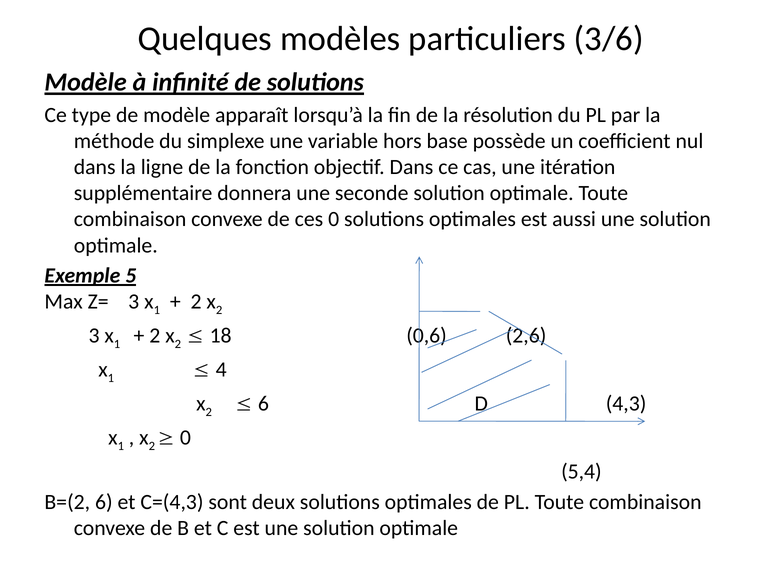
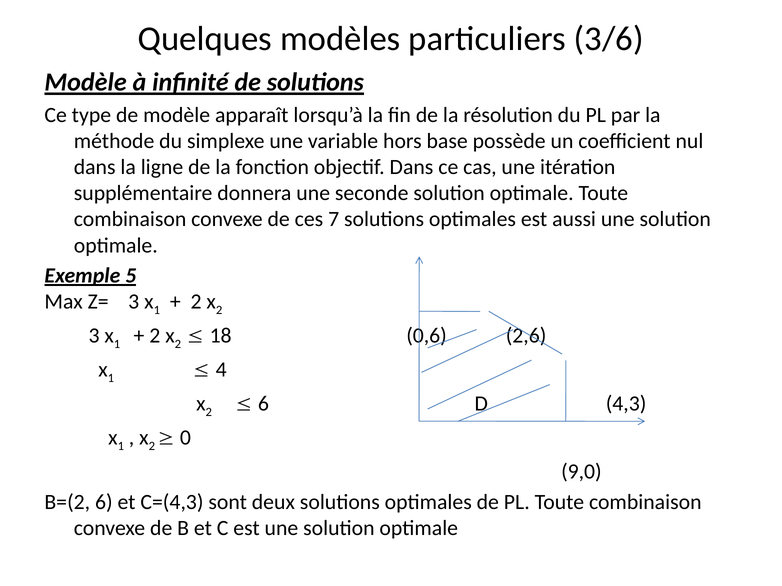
ces 0: 0 -> 7
5,4: 5,4 -> 9,0
